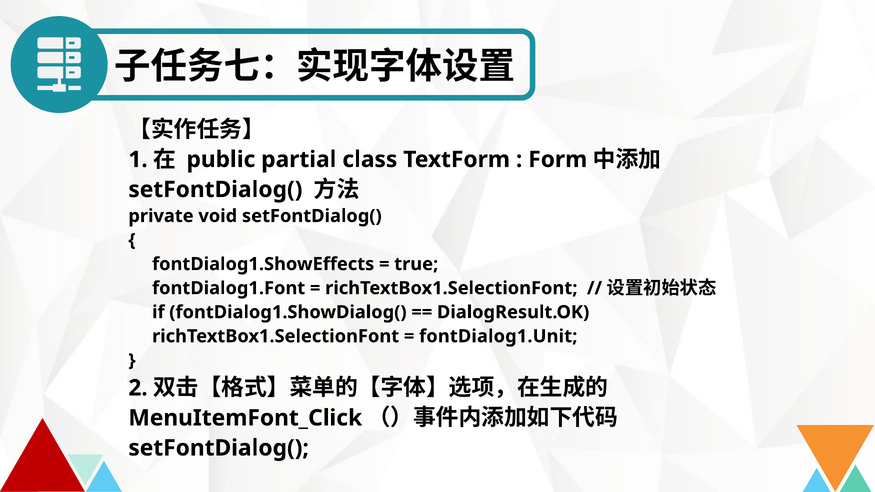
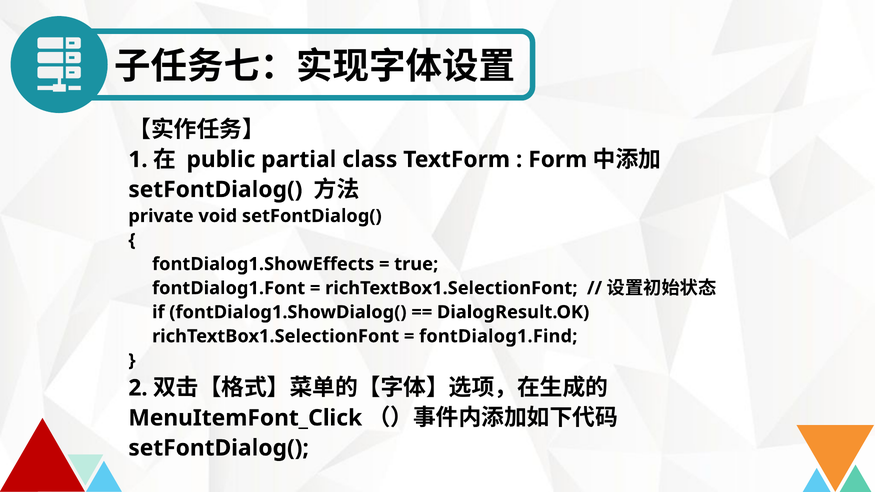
fontDialog1.Unit: fontDialog1.Unit -> fontDialog1.Find
